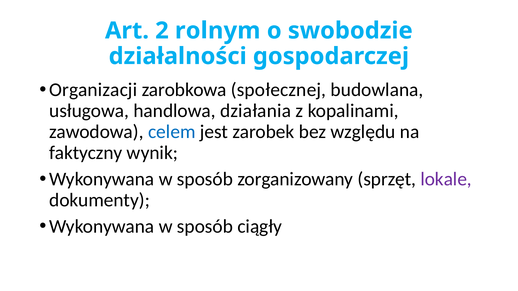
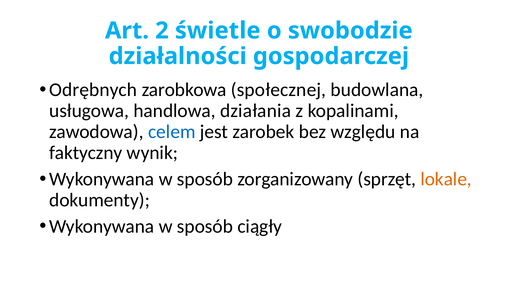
rolnym: rolnym -> świetle
Organizacji: Organizacji -> Odrębnych
lokale colour: purple -> orange
